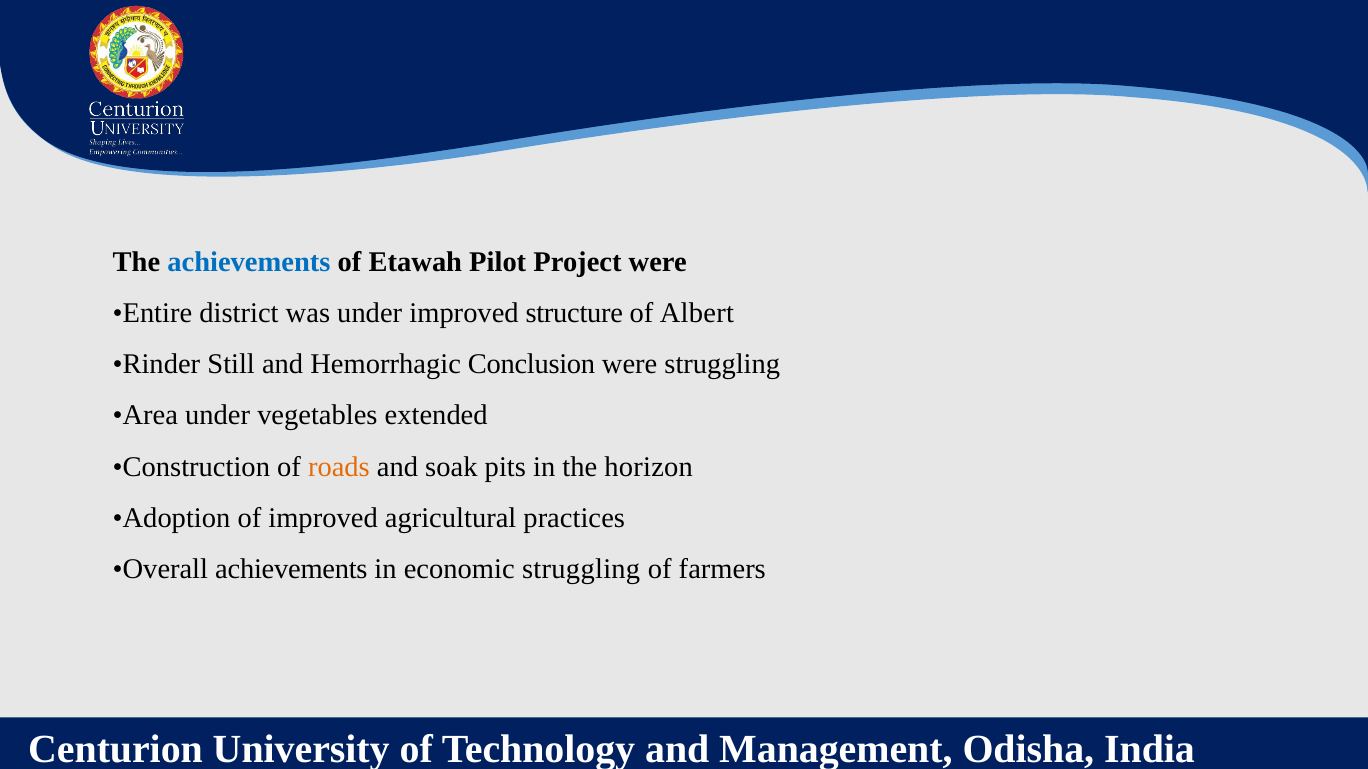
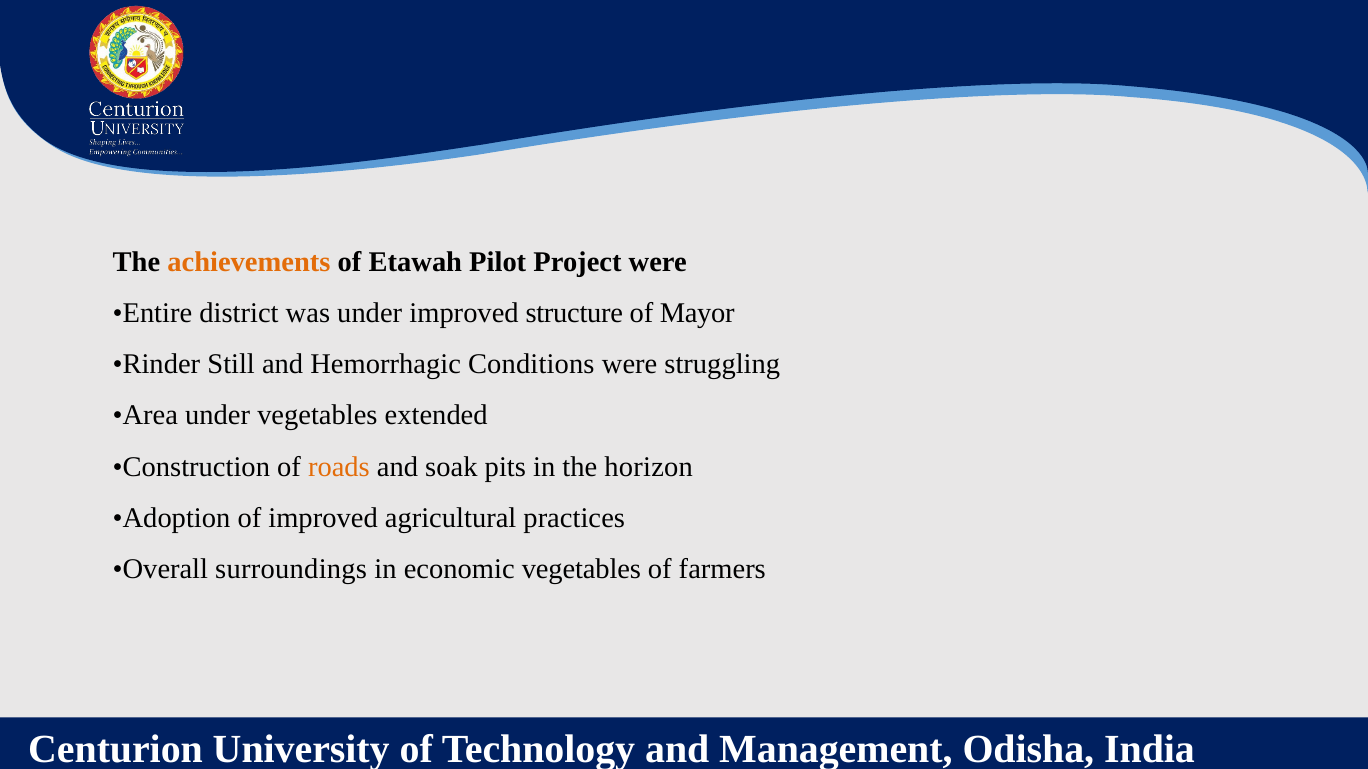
achievements at (249, 262) colour: blue -> orange
Albert: Albert -> Mayor
Conclusion: Conclusion -> Conditions
Overall achievements: achievements -> surroundings
economic struggling: struggling -> vegetables
